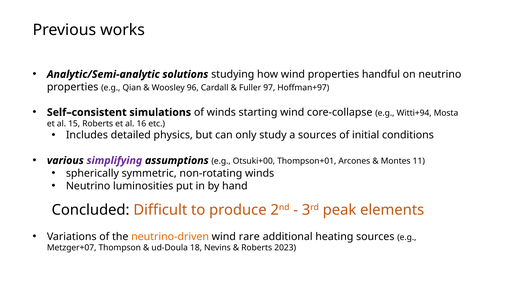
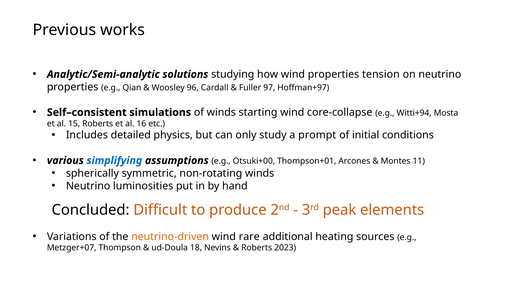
handful: handful -> tension
a sources: sources -> prompt
simplifying colour: purple -> blue
